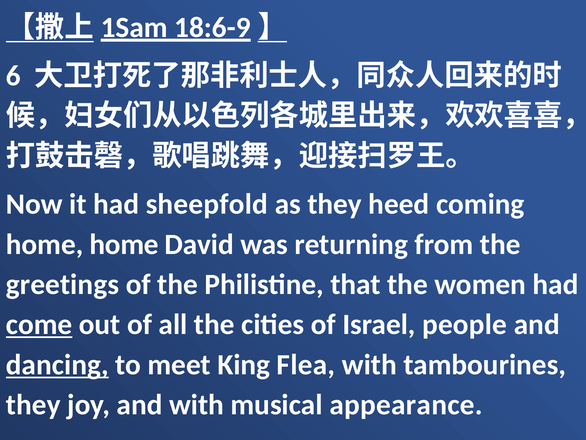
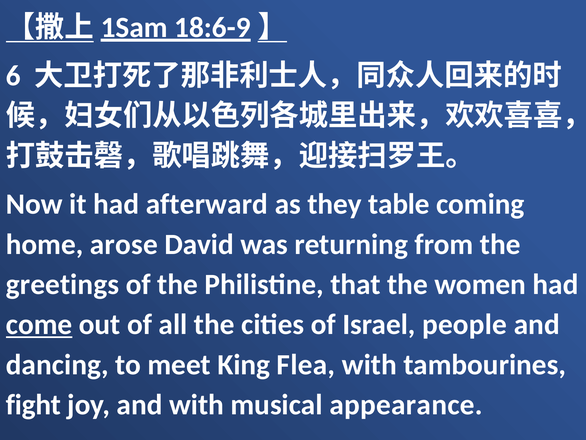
sheepfold: sheepfold -> afterward
heed: heed -> table
home home: home -> arose
dancing underline: present -> none
they at (33, 404): they -> fight
